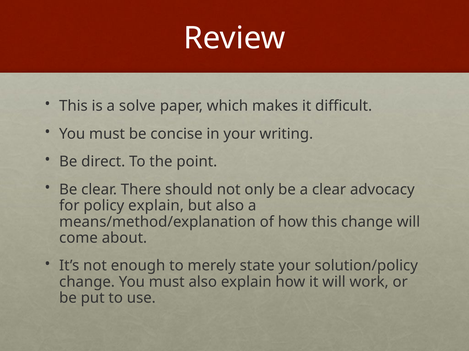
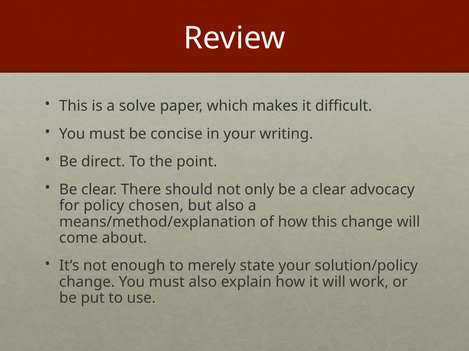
policy explain: explain -> chosen
